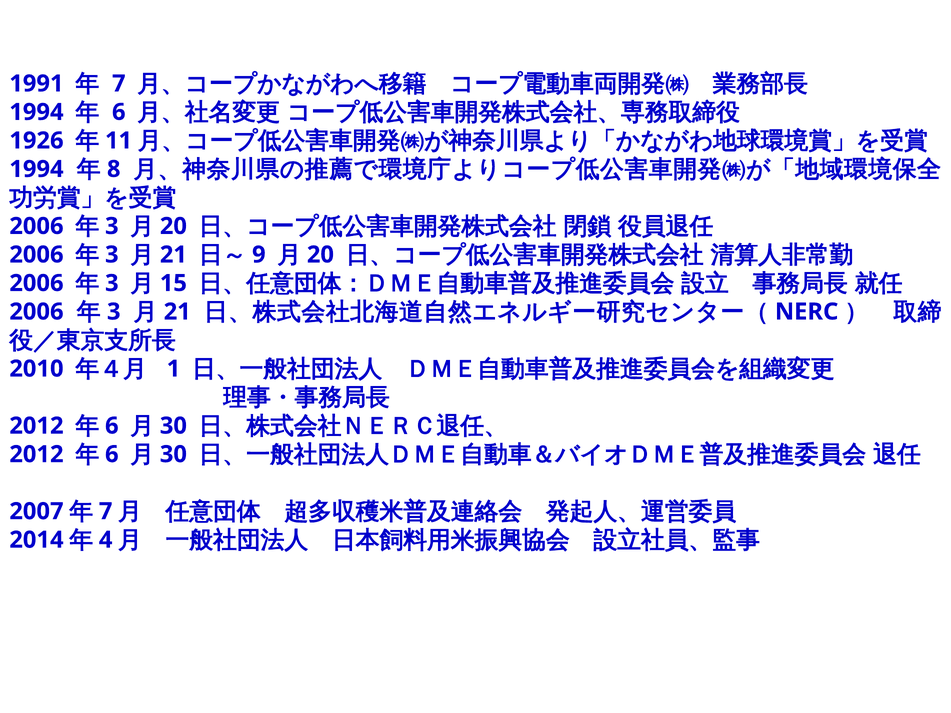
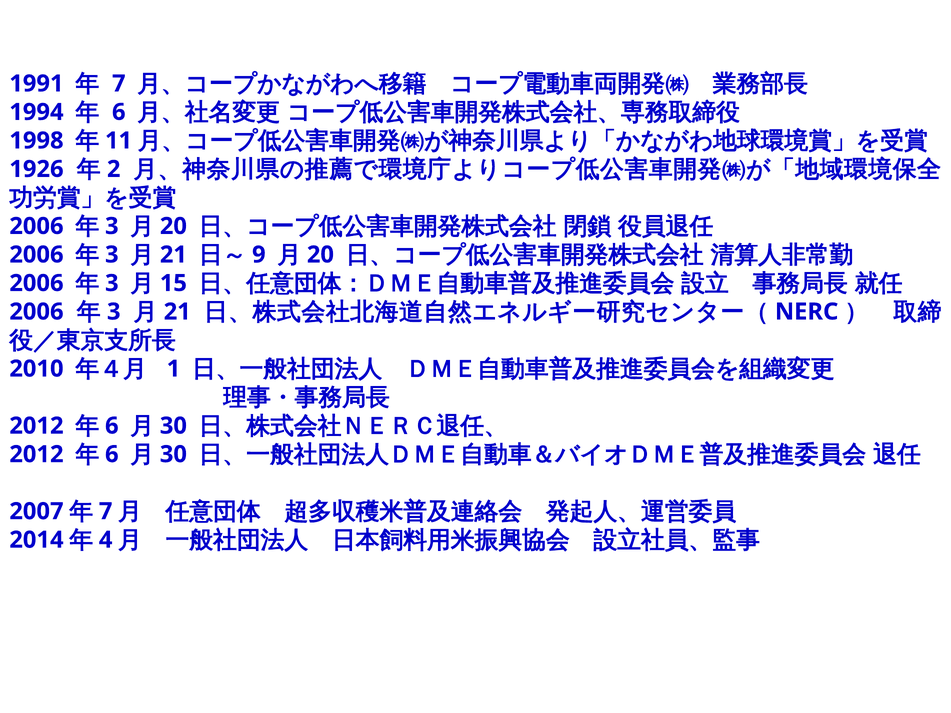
1926: 1926 -> 1998
1994 at (36, 169): 1994 -> 1926
8: 8 -> 2
